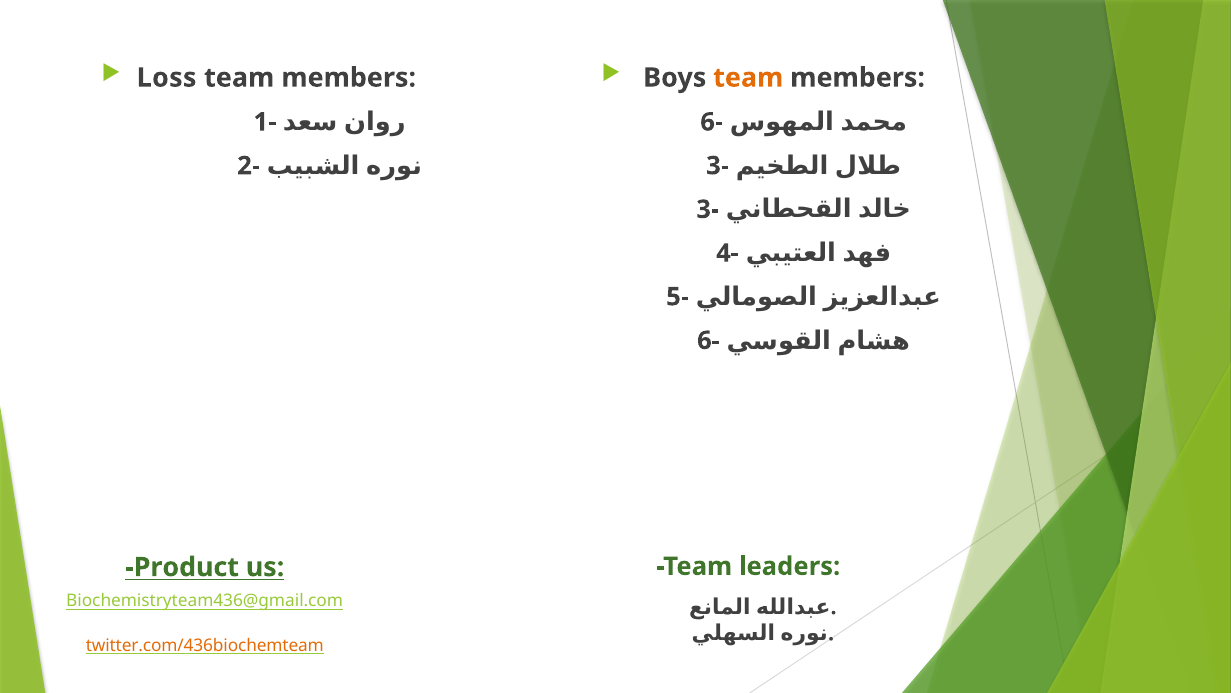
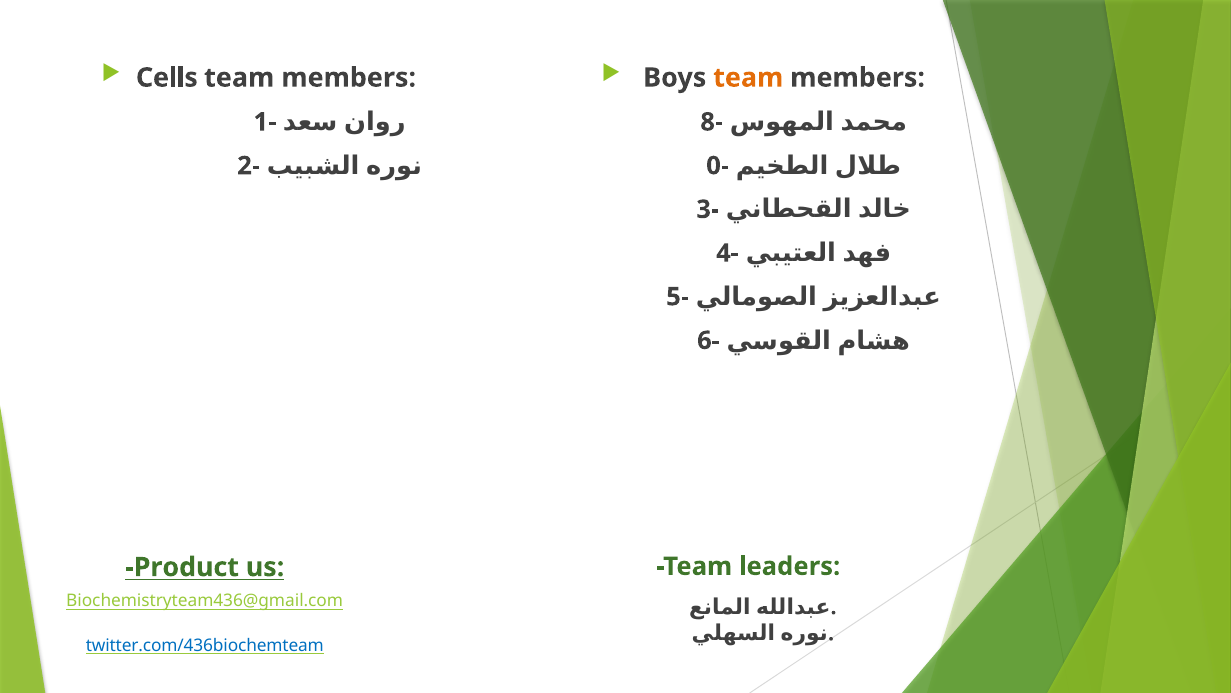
Loss: Loss -> Cells
6- at (712, 122): 6- -> 8-
3- at (718, 166): 3- -> 0-
twitter.com/436biochemteam colour: orange -> blue
